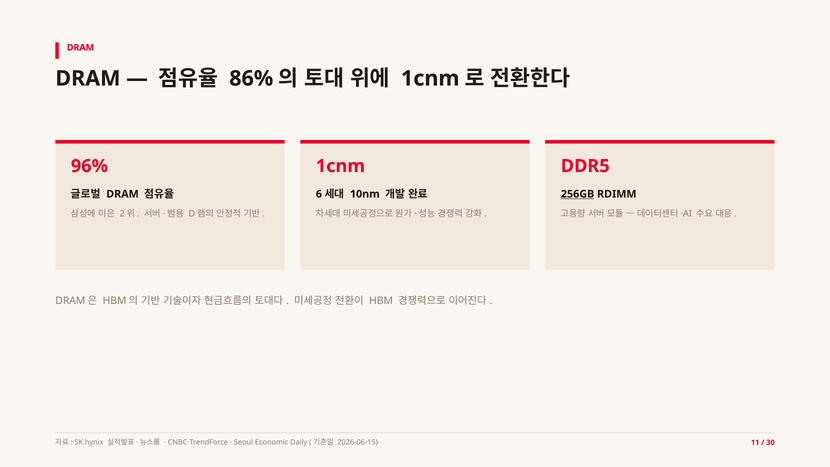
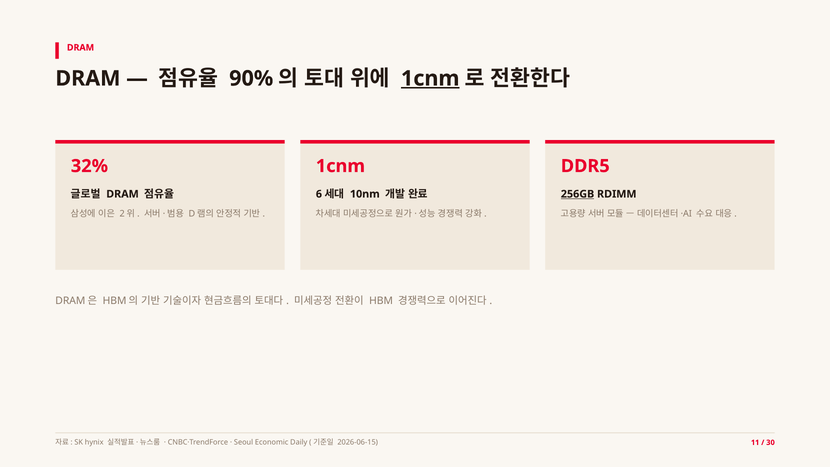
86%: 86% -> 90%
1cnm at (430, 78) underline: none -> present
96%: 96% -> 32%
